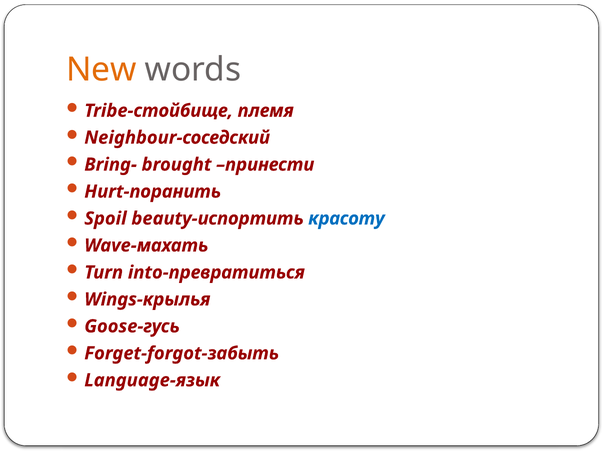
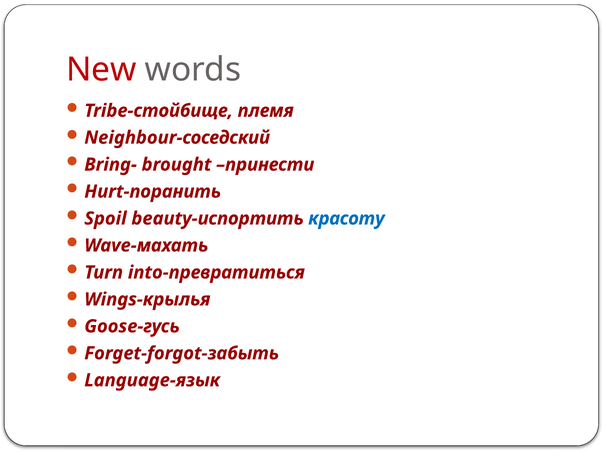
New colour: orange -> red
